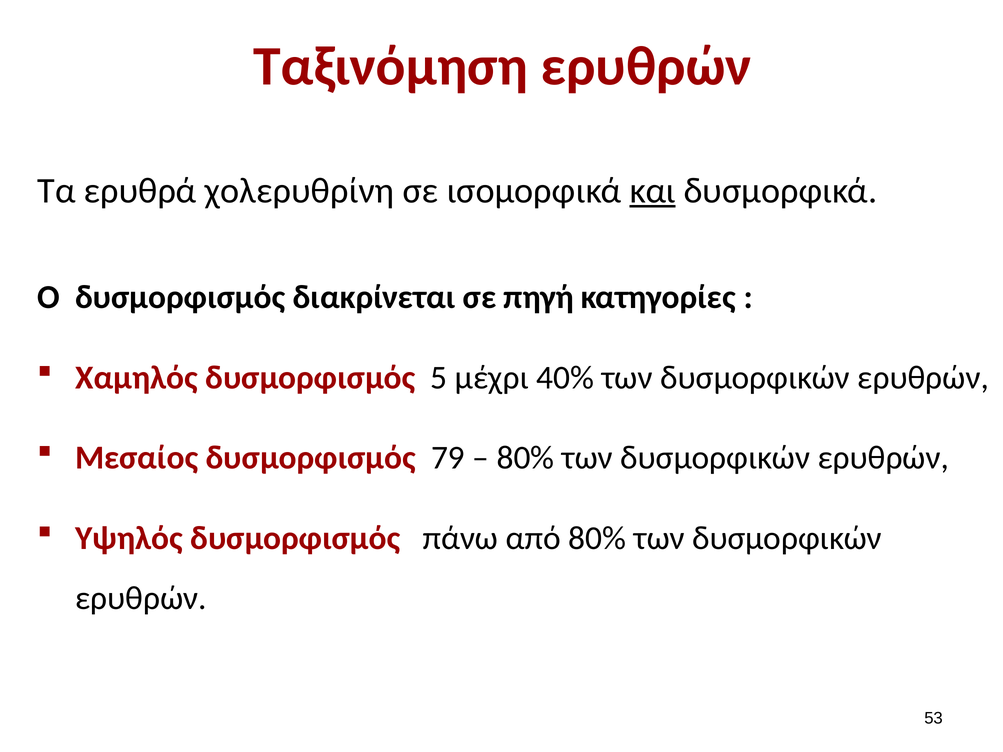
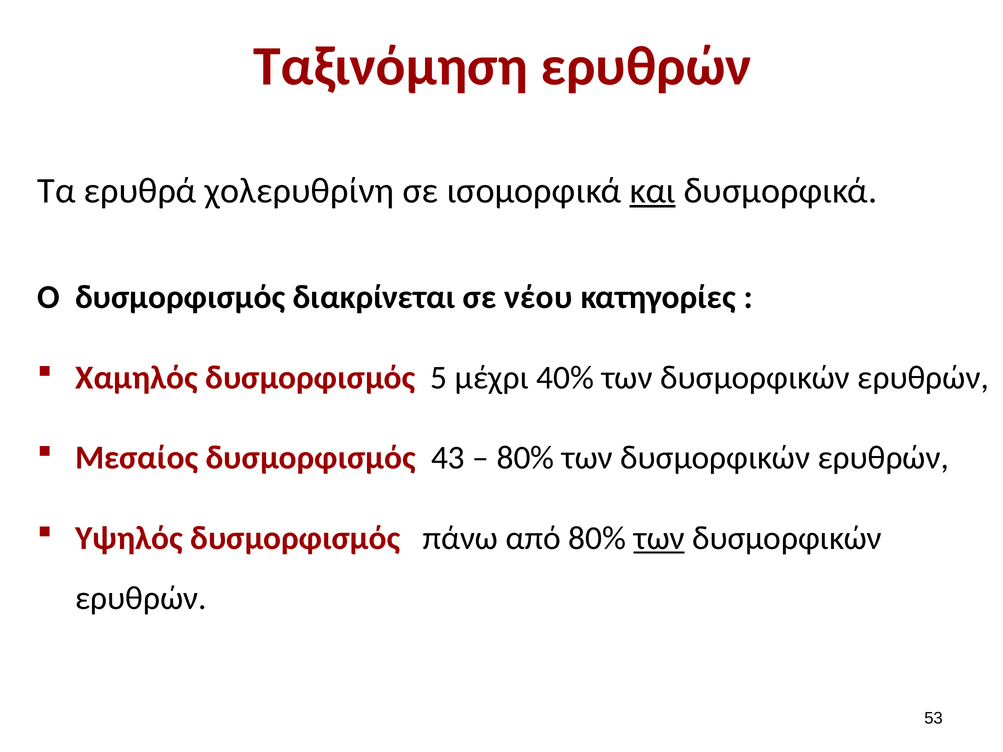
πηγή: πηγή -> νέου
79: 79 -> 43
των at (659, 538) underline: none -> present
